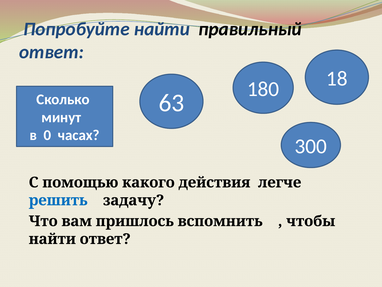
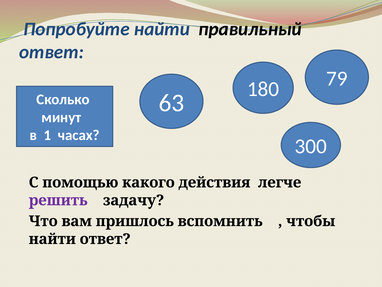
18: 18 -> 79
0: 0 -> 1
решить colour: blue -> purple
